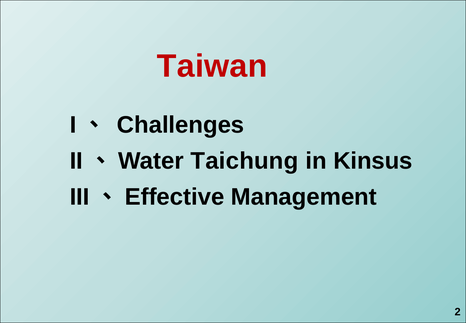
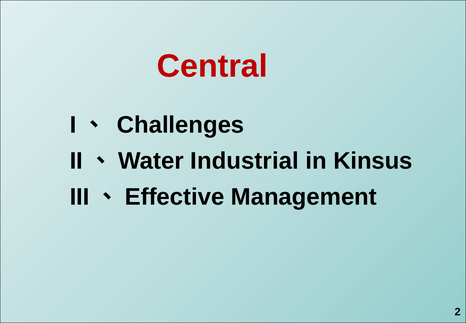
Taiwan: Taiwan -> Central
Taichung: Taichung -> Industrial
